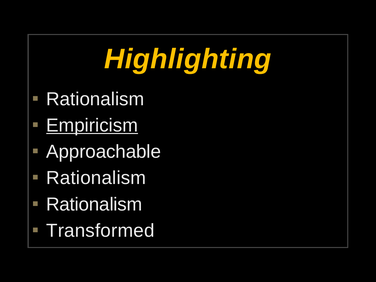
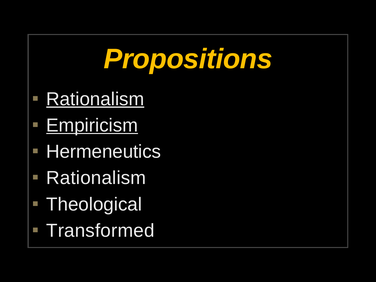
Highlighting: Highlighting -> Propositions
Rationalism at (95, 99) underline: none -> present
Approachable: Approachable -> Hermeneutics
Rationalism at (94, 204): Rationalism -> Theological
